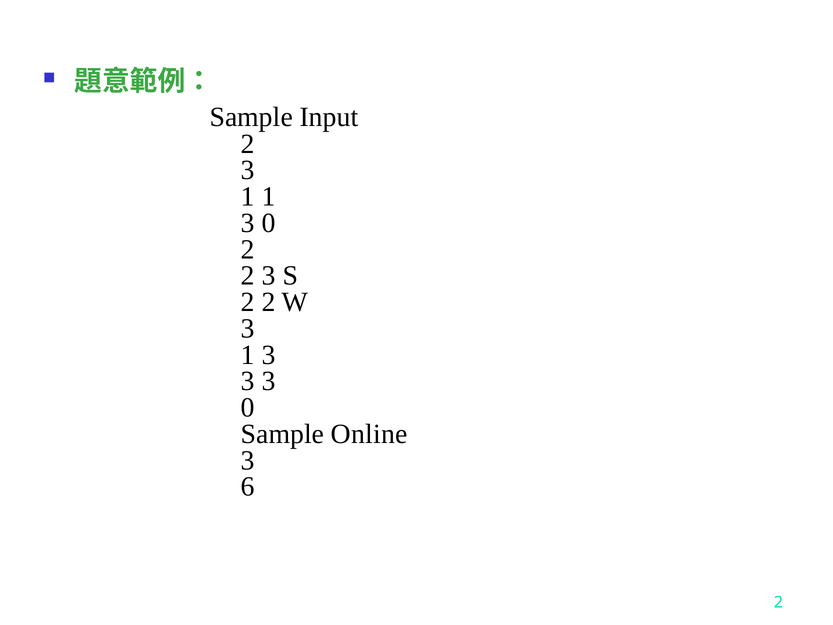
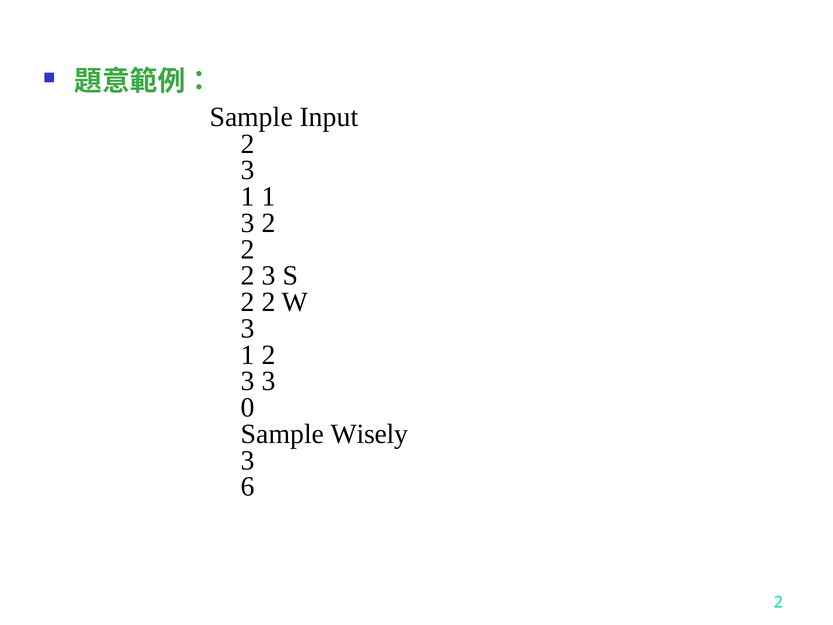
0 at (269, 223): 0 -> 2
3 at (269, 355): 3 -> 2
Online: Online -> Wisely
